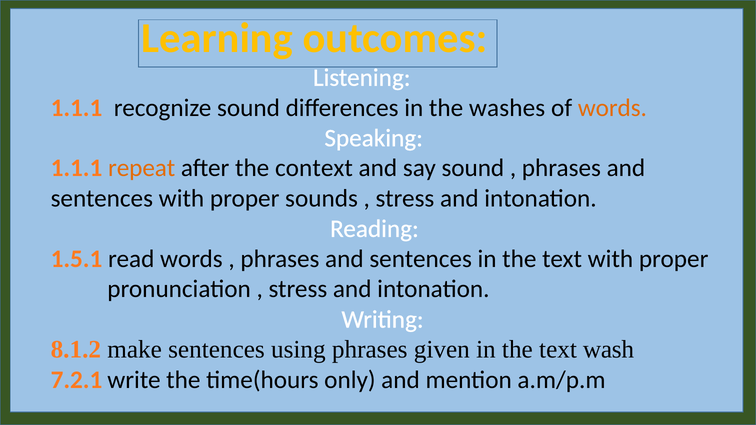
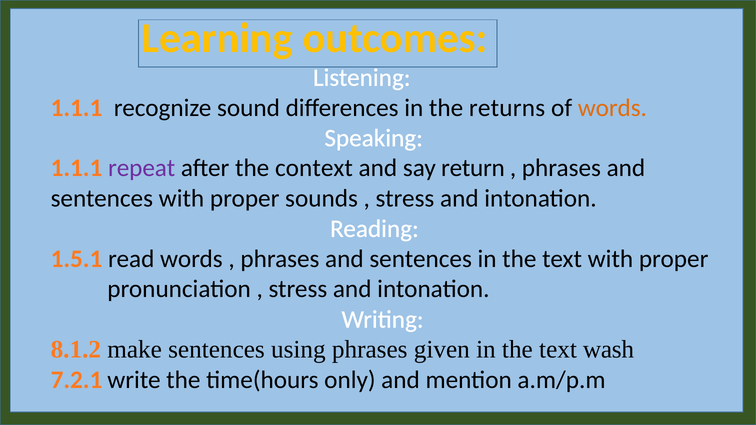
washes: washes -> returns
repeat colour: orange -> purple
say sound: sound -> return
